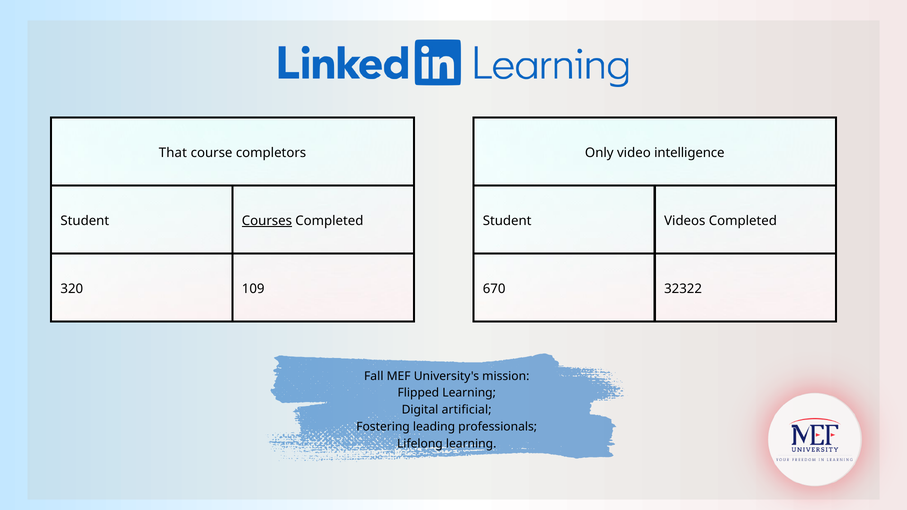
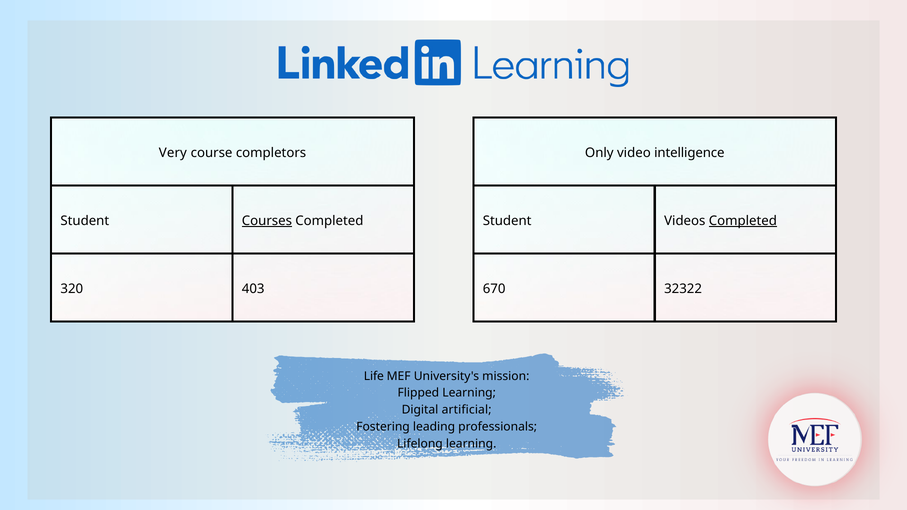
That: That -> Very
Completed at (743, 221) underline: none -> present
109: 109 -> 403
Fall: Fall -> Life
